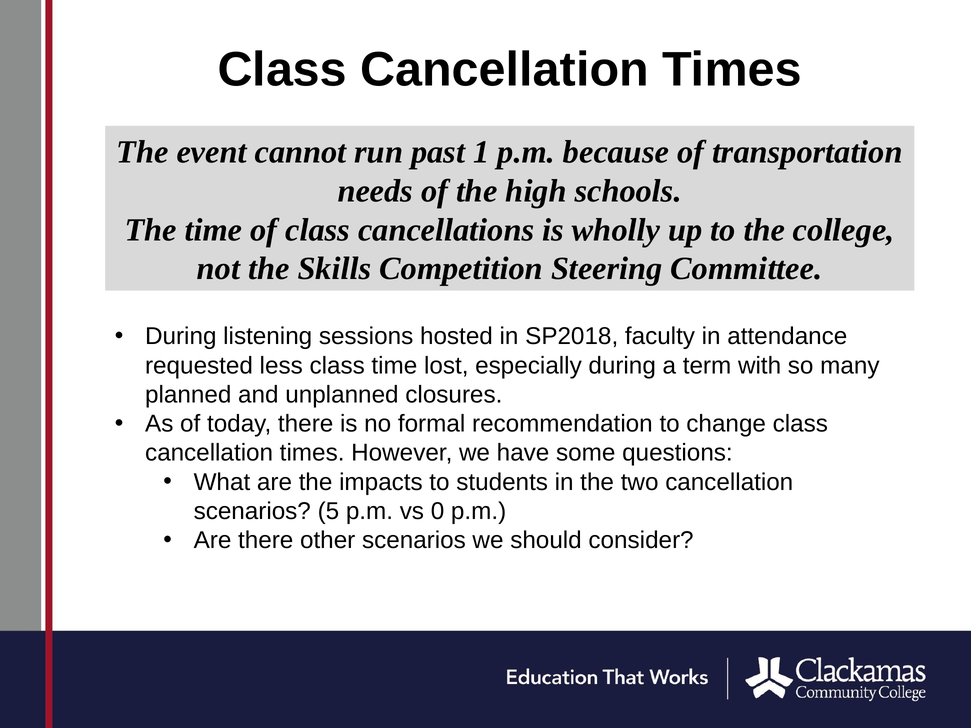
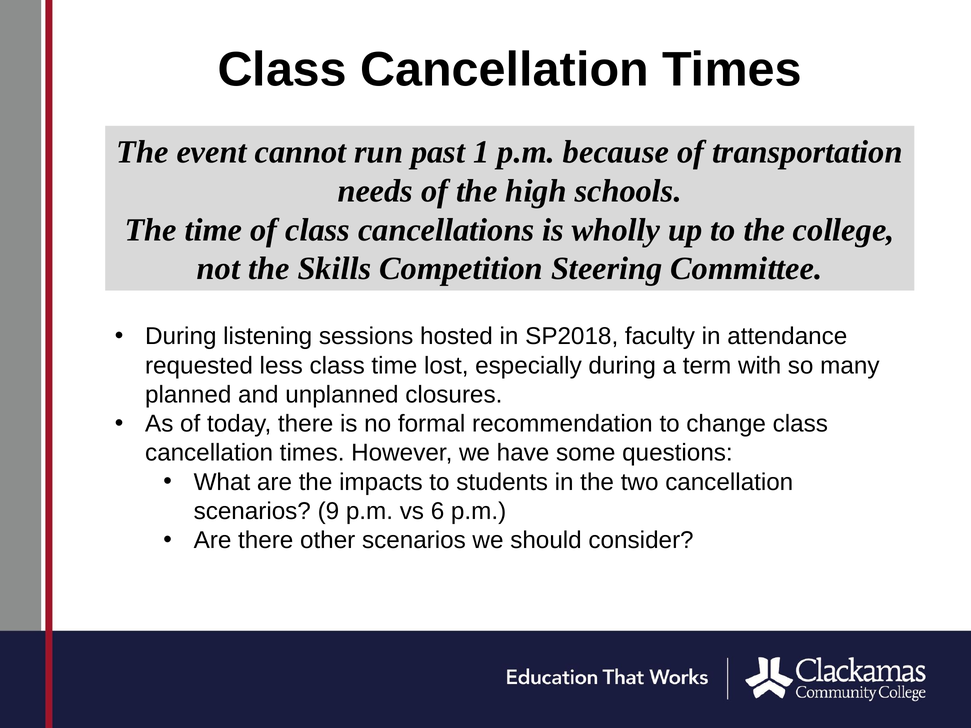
5: 5 -> 9
0: 0 -> 6
